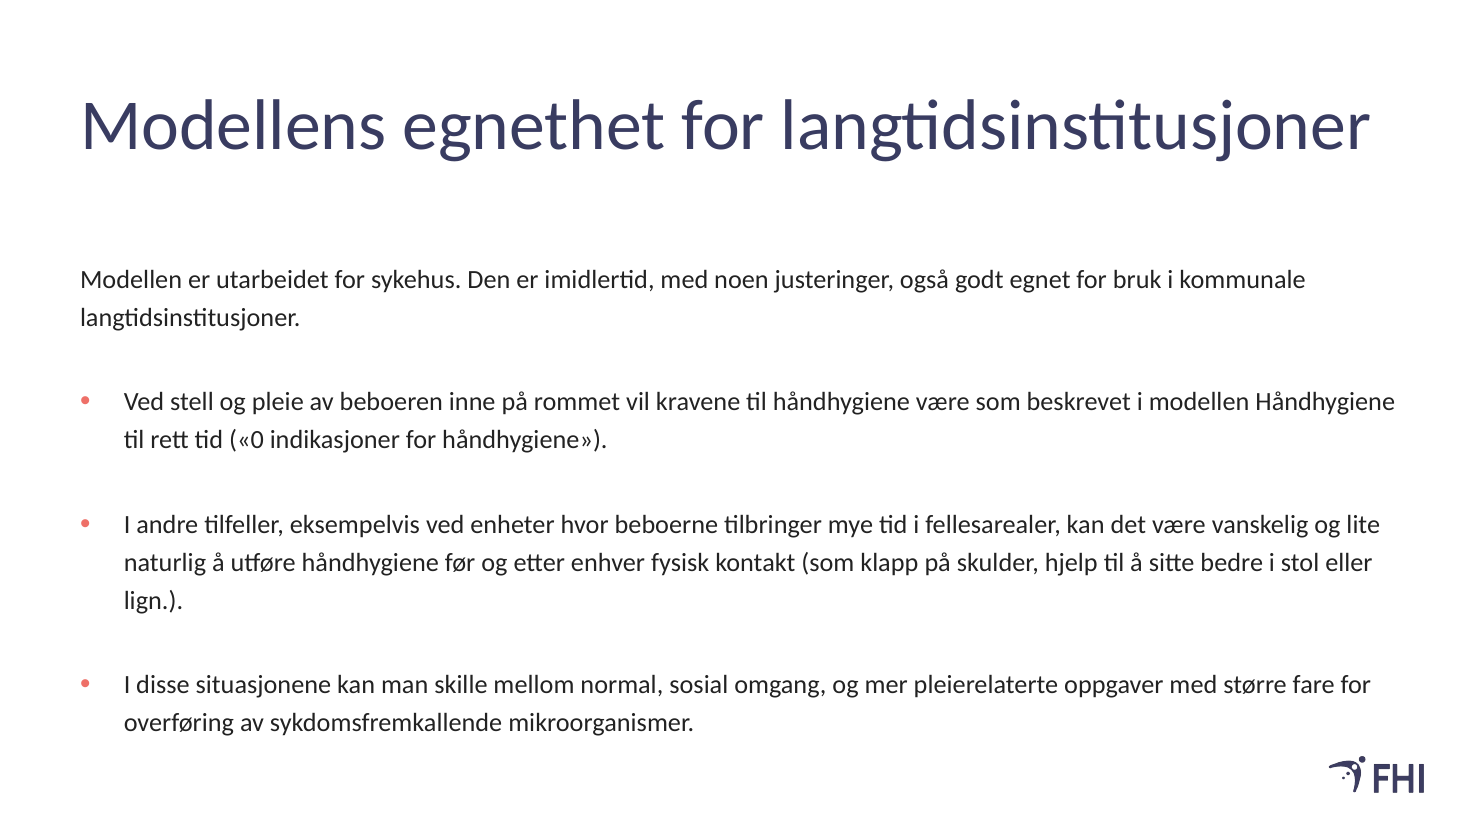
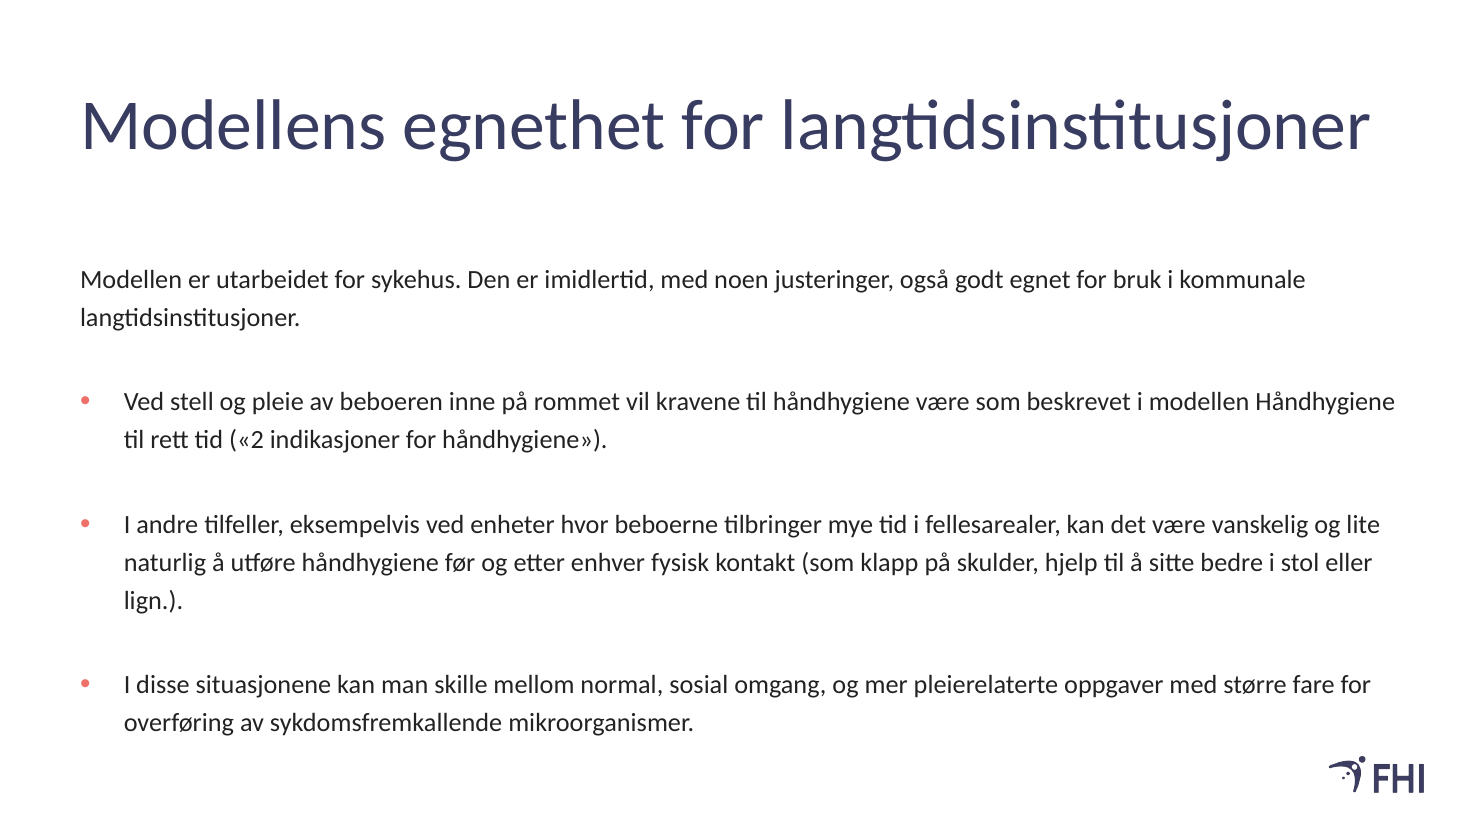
0: 0 -> 2
